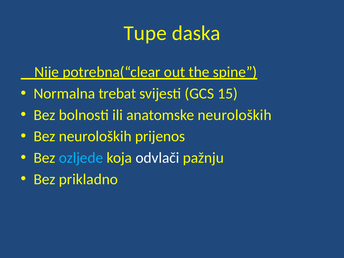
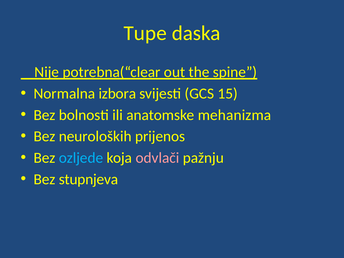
trebat: trebat -> izbora
anatomske neuroloških: neuroloških -> mehanizma
odvlači colour: white -> pink
prikladno: prikladno -> stupnjeva
